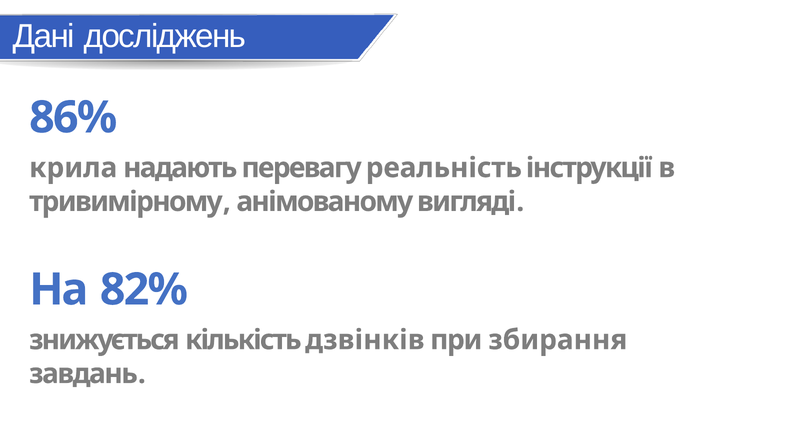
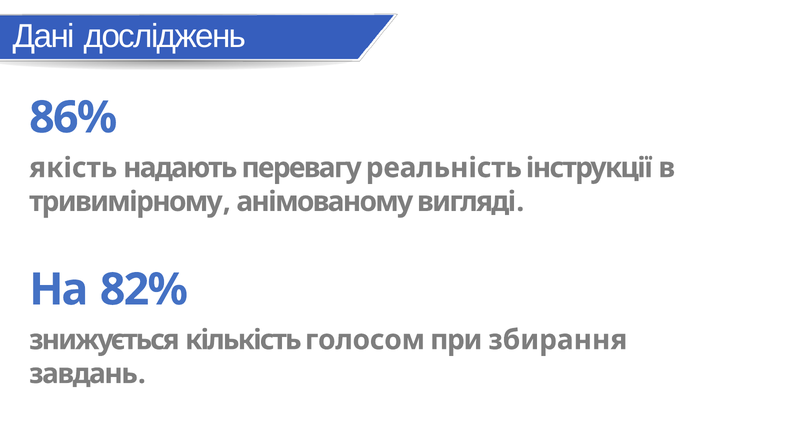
крила: крила -> якість
дзвінків: дзвінків -> голосом
